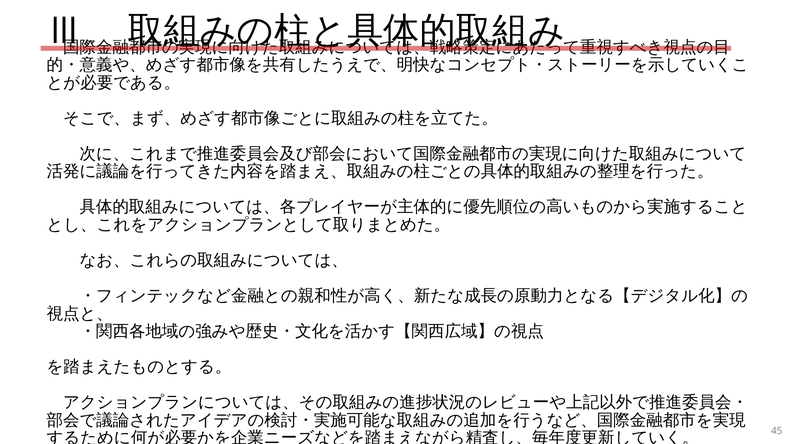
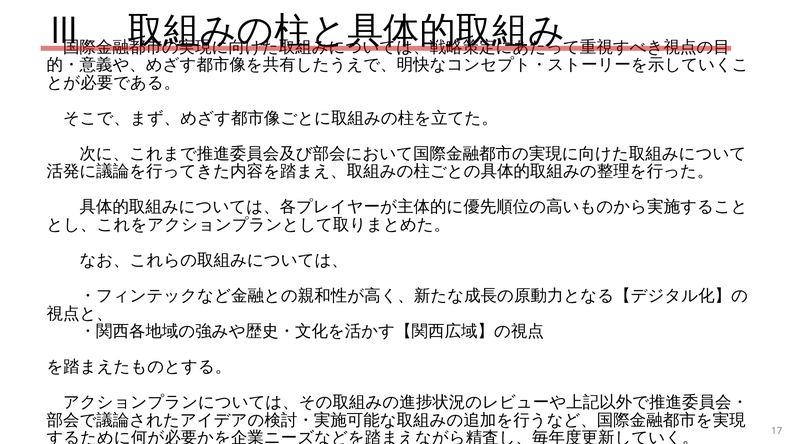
45: 45 -> 17
